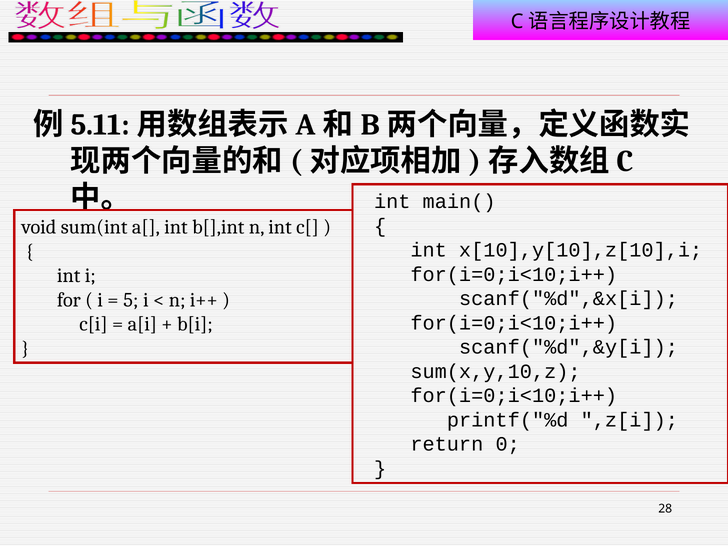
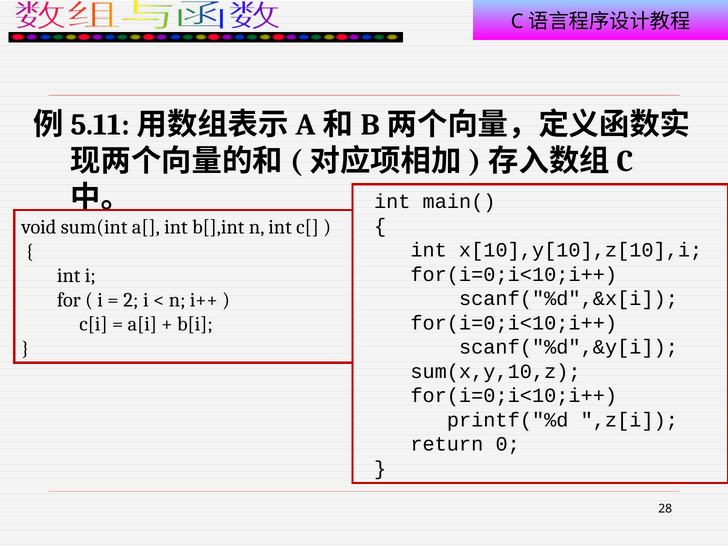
5: 5 -> 2
